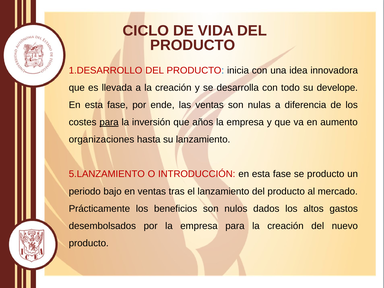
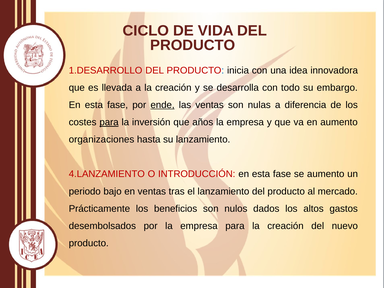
develope: develope -> embargo
ende underline: none -> present
5.LANZAMIENTO: 5.LANZAMIENTO -> 4.LANZAMIENTO
se producto: producto -> aumento
